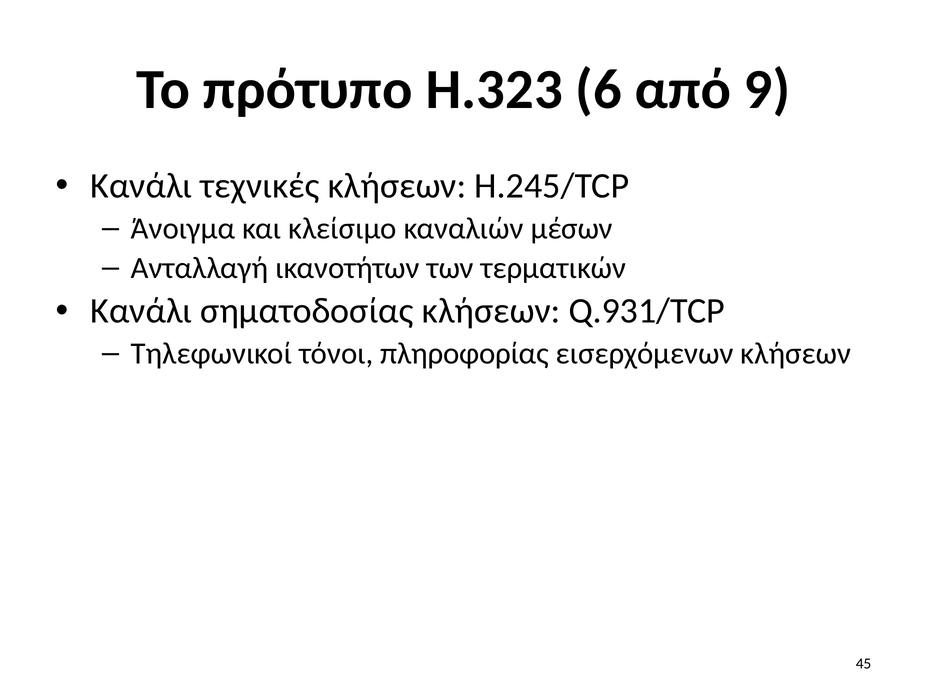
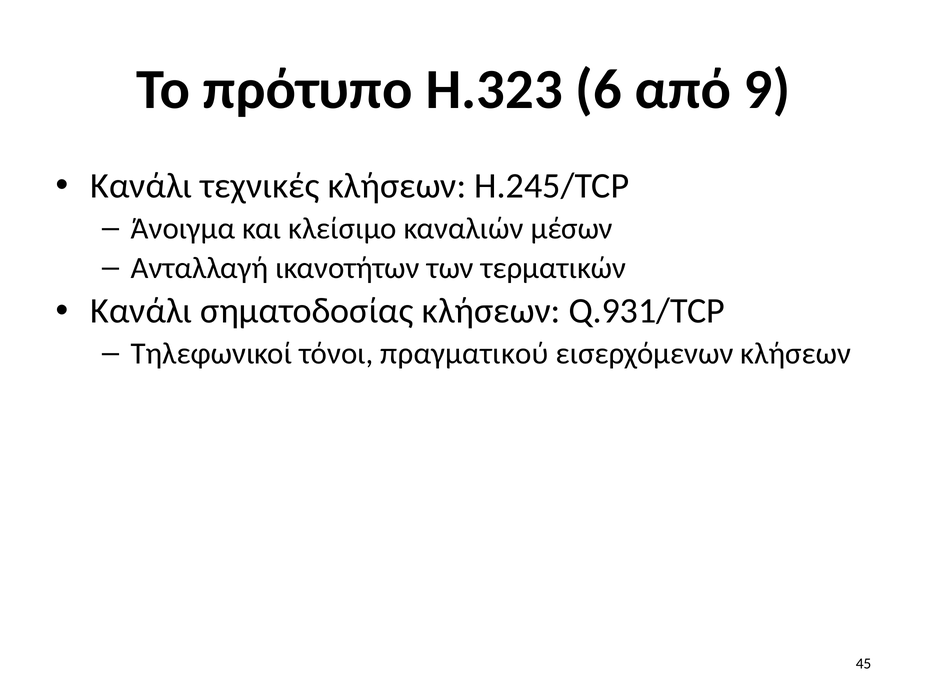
πληροφορίας: πληροφορίας -> πραγματικού
